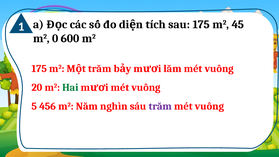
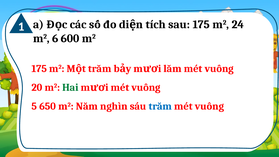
45: 45 -> 24
0: 0 -> 6
456: 456 -> 650
trăm at (160, 106) colour: purple -> blue
